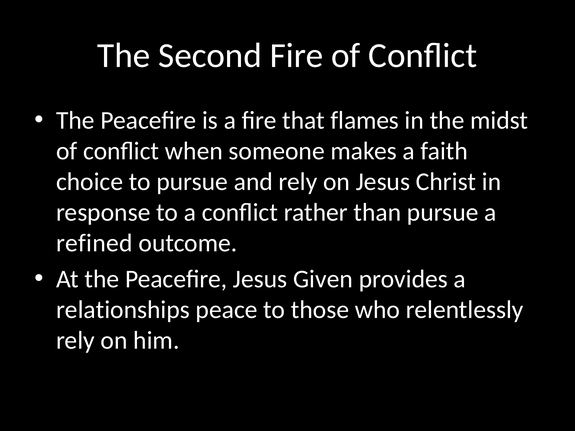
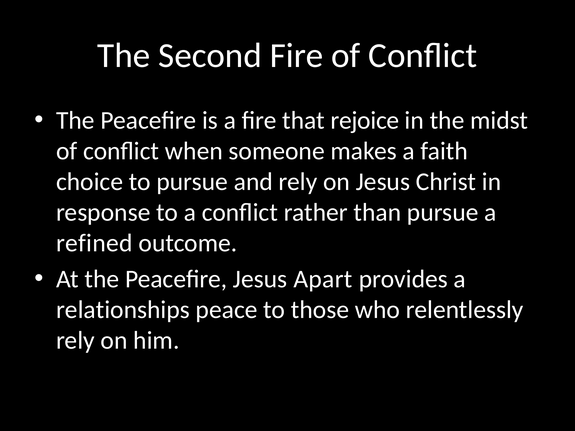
flames: flames -> rejoice
Given: Given -> Apart
